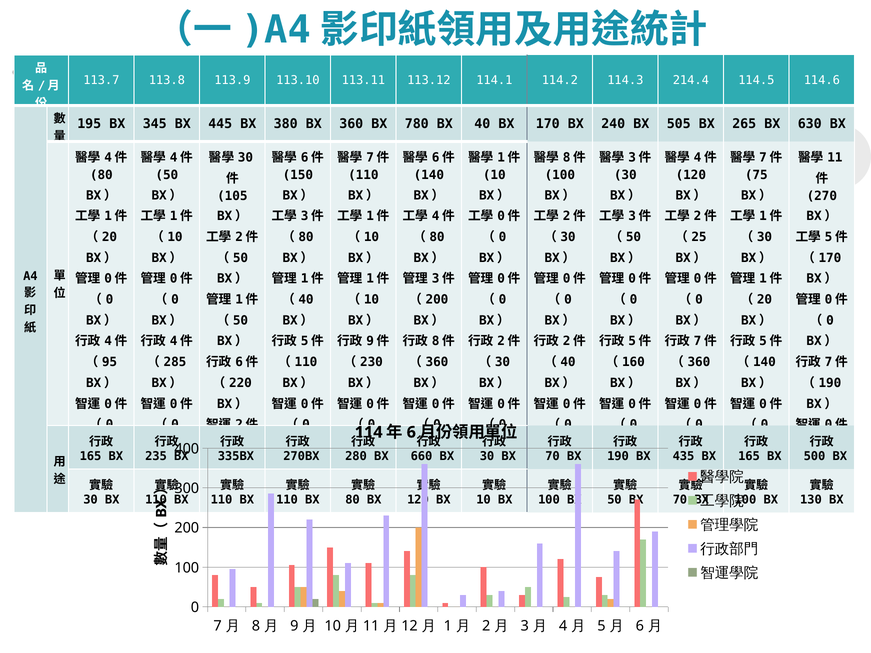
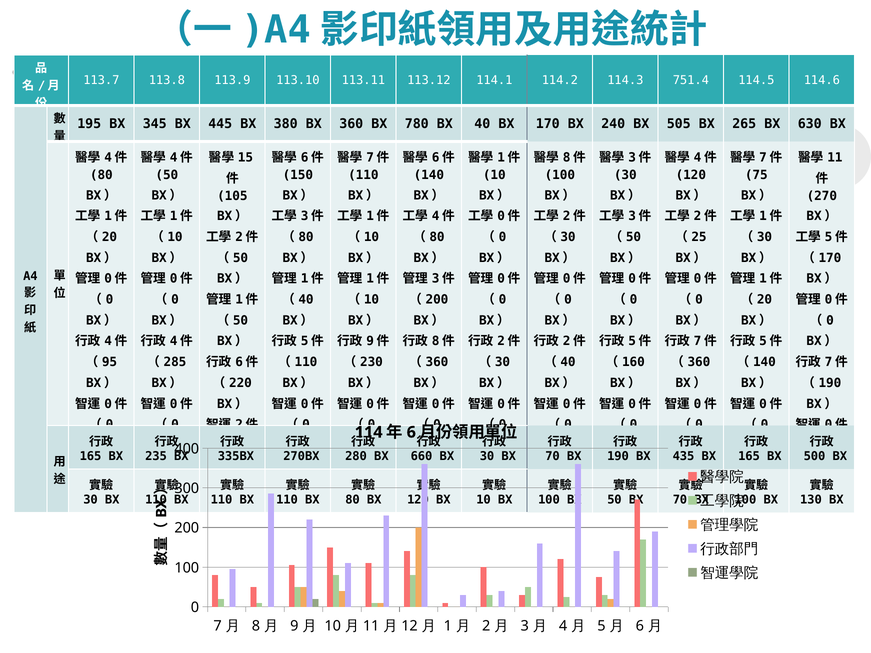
214.4: 214.4 -> 751.4
30 at (245, 158): 30 -> 15
